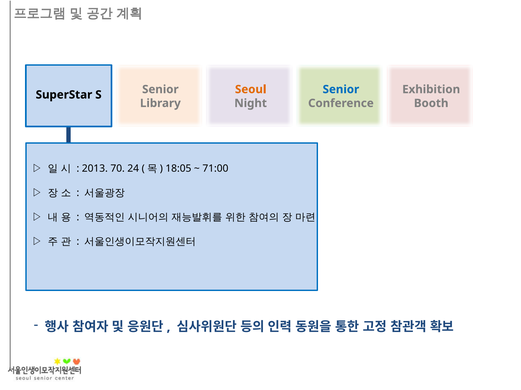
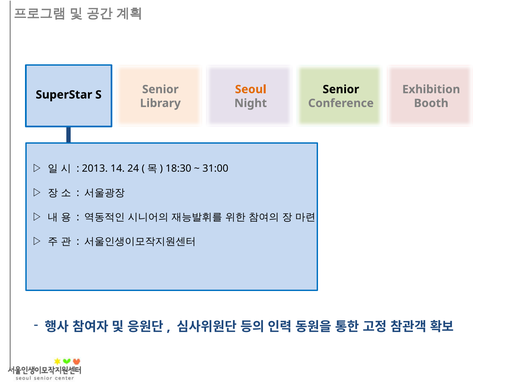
Senior at (341, 90) colour: blue -> black
70: 70 -> 14
18:05: 18:05 -> 18:30
71:00: 71:00 -> 31:00
